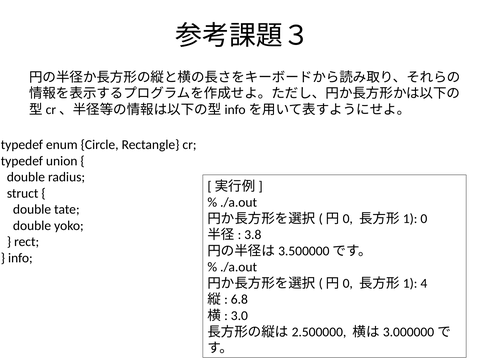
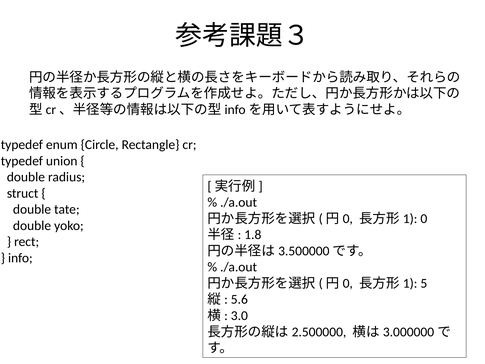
3.8: 3.8 -> 1.8
4: 4 -> 5
6.8: 6.8 -> 5.6
